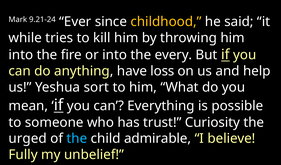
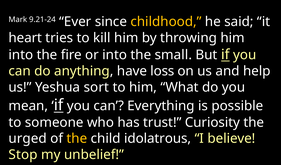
while: while -> heart
every: every -> small
the at (77, 138) colour: light blue -> yellow
admirable: admirable -> idolatrous
Fully: Fully -> Stop
